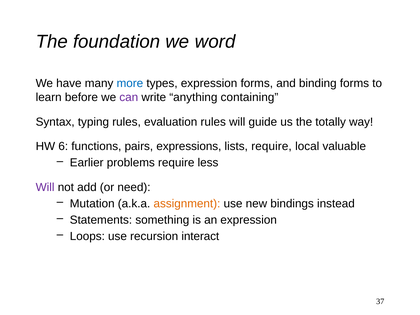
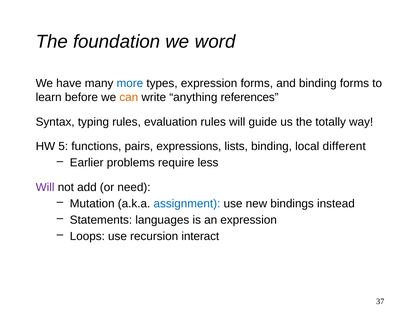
can colour: purple -> orange
containing: containing -> references
6: 6 -> 5
lists require: require -> binding
valuable: valuable -> different
assignment colour: orange -> blue
something: something -> languages
